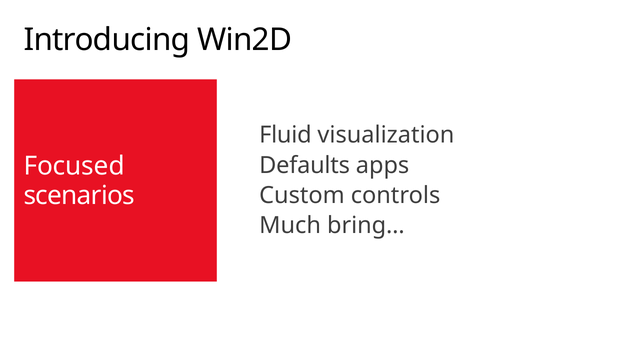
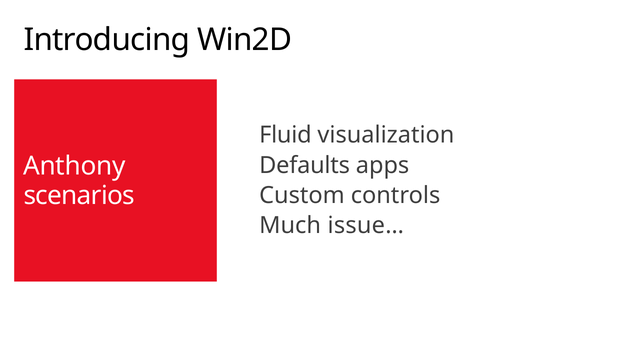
Focused: Focused -> Anthony
bring…: bring… -> issue…
